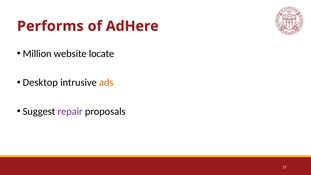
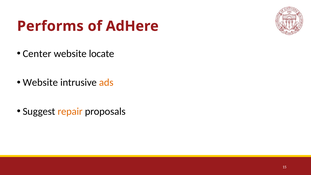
Million: Million -> Center
Desktop at (40, 83): Desktop -> Website
repair colour: purple -> orange
